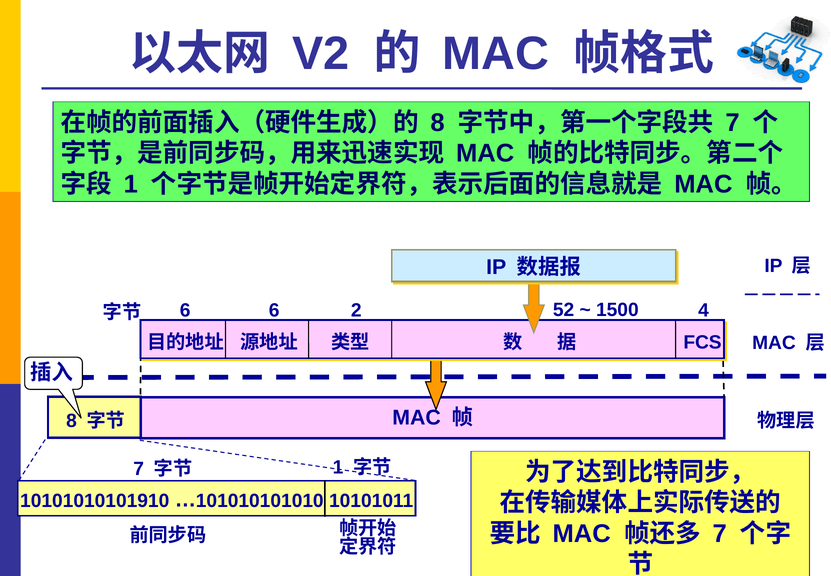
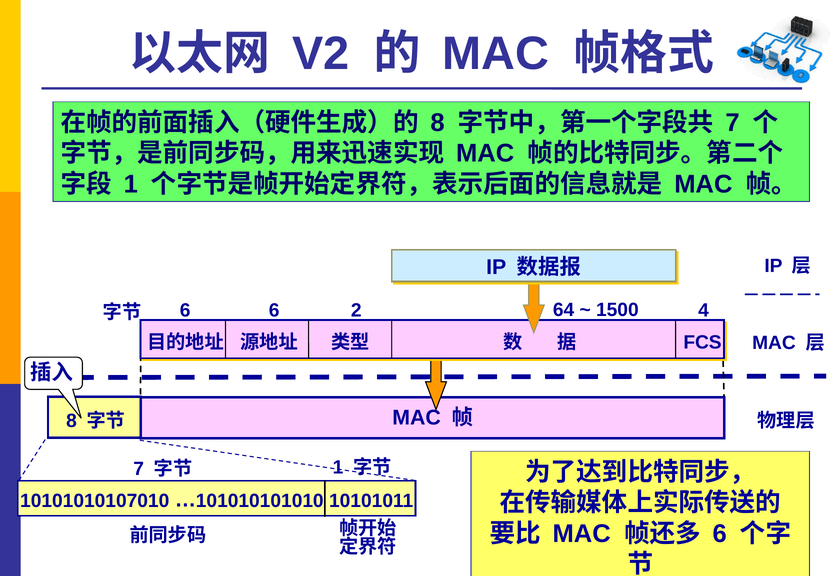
52: 52 -> 64
10101010101910: 10101010101910 -> 10101010107010
7 at (720, 533): 7 -> 6
